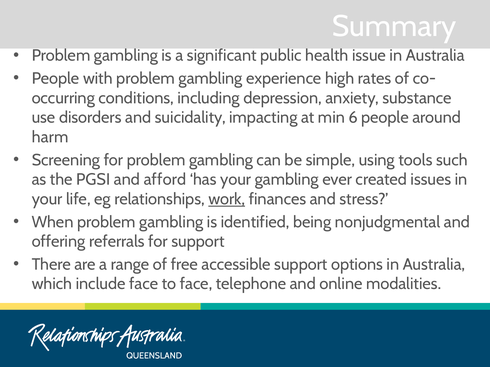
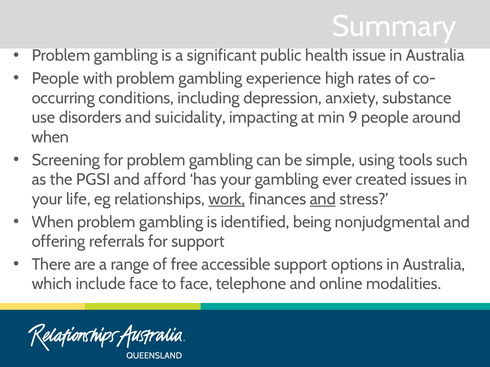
6: 6 -> 9
harm at (50, 137): harm -> when
and at (323, 199) underline: none -> present
